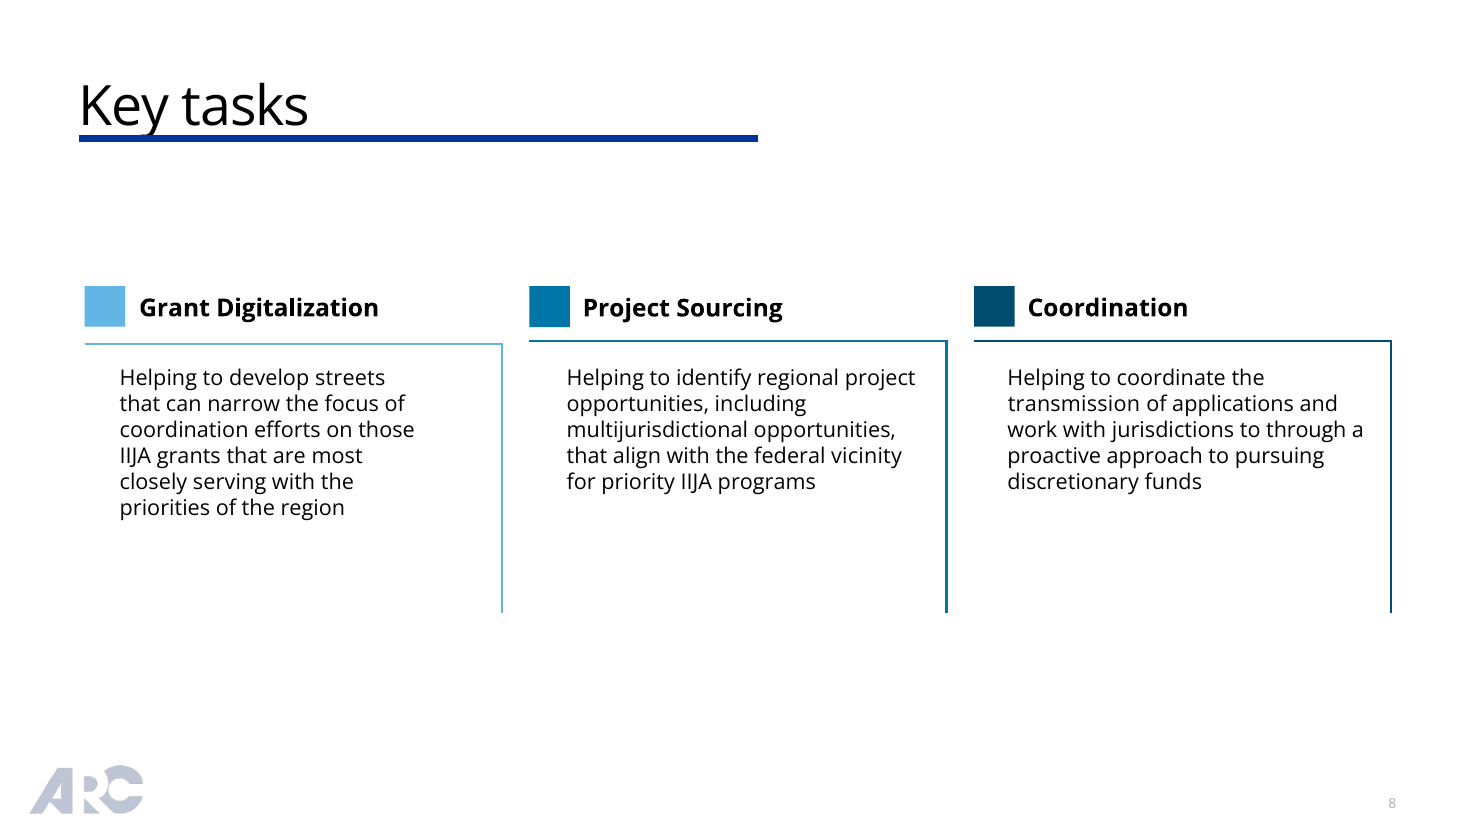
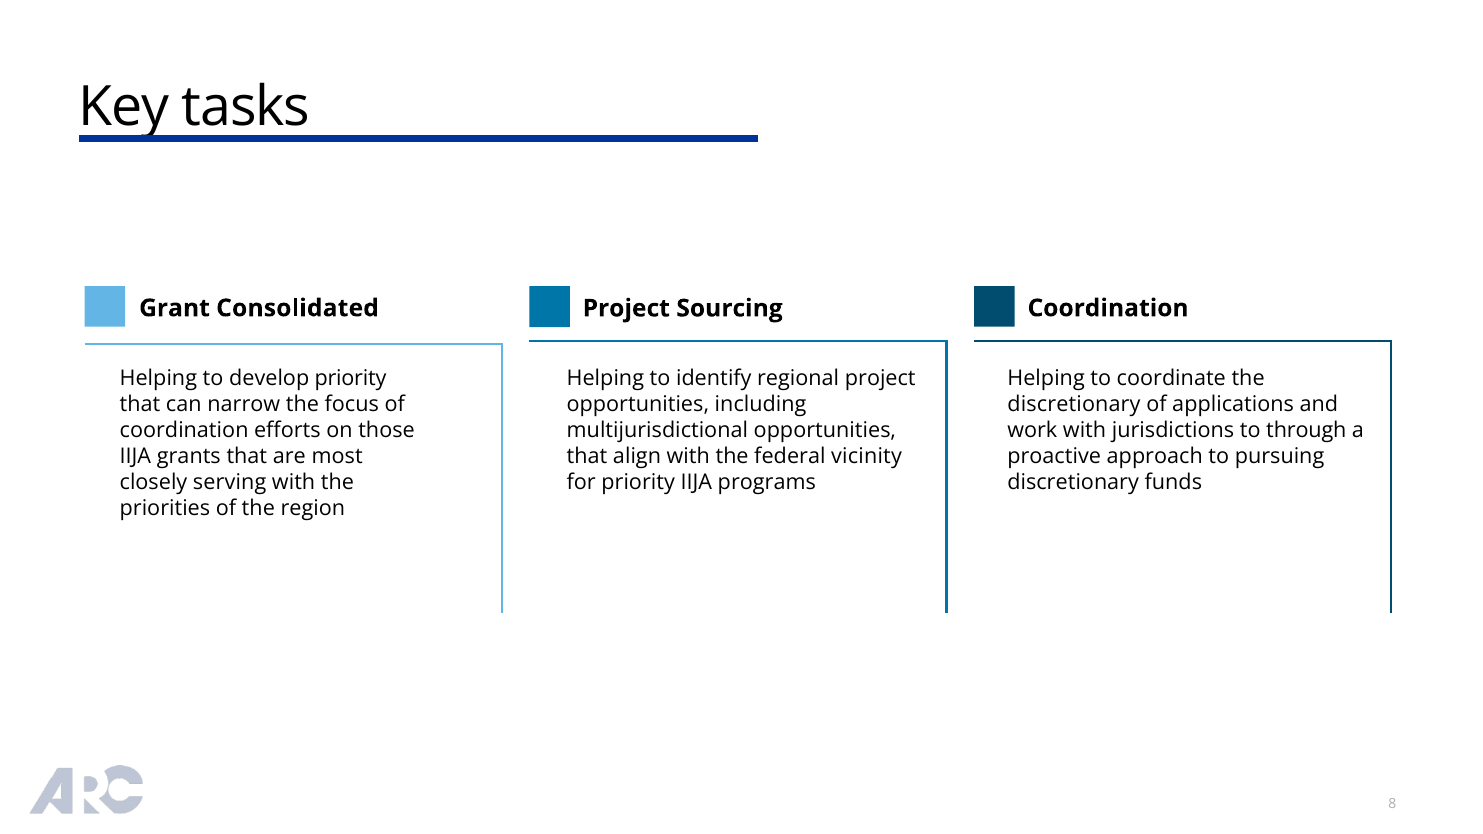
Digitalization: Digitalization -> Consolidated
develop streets: streets -> priority
transmission at (1074, 404): transmission -> discretionary
